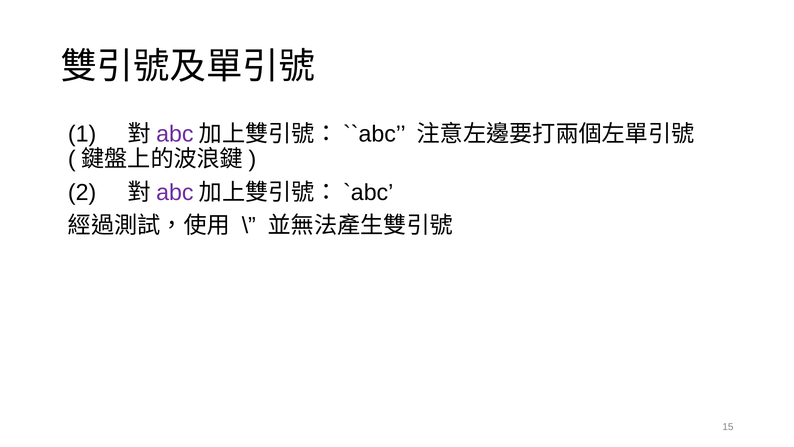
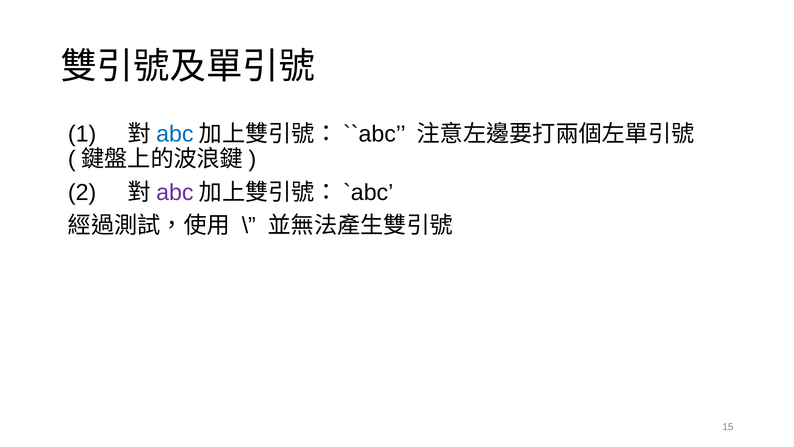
abc at (175, 134) colour: purple -> blue
